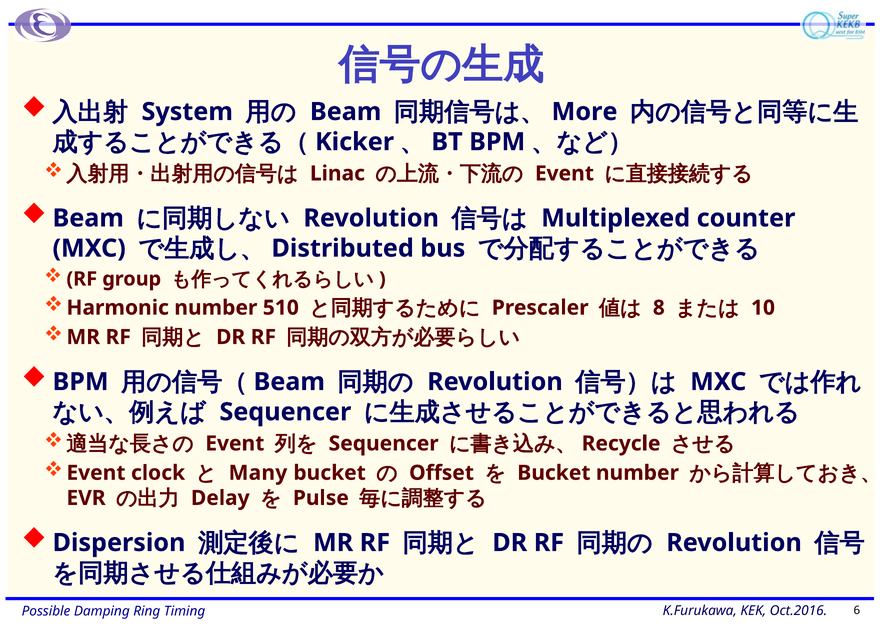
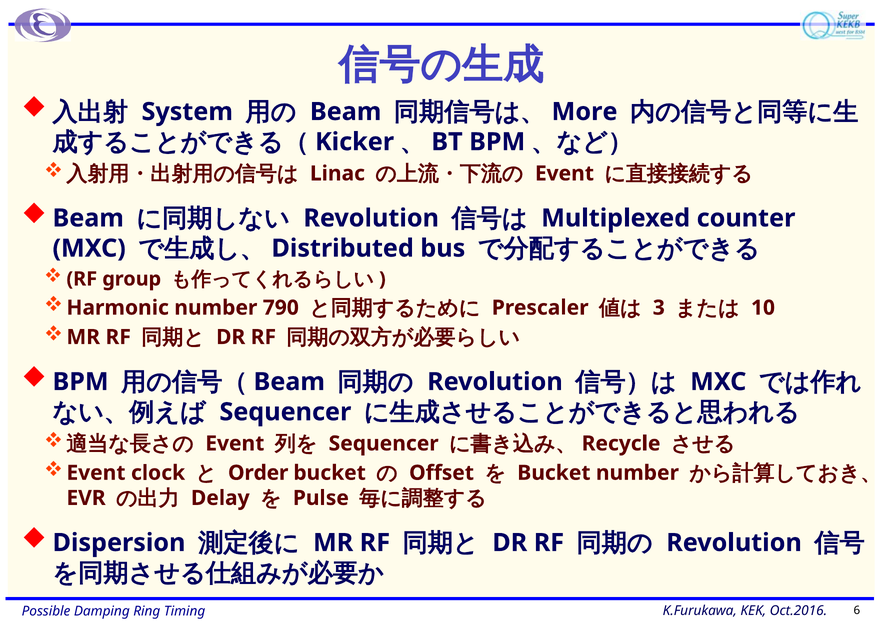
510: 510 -> 790
8: 8 -> 3
Many: Many -> Order
